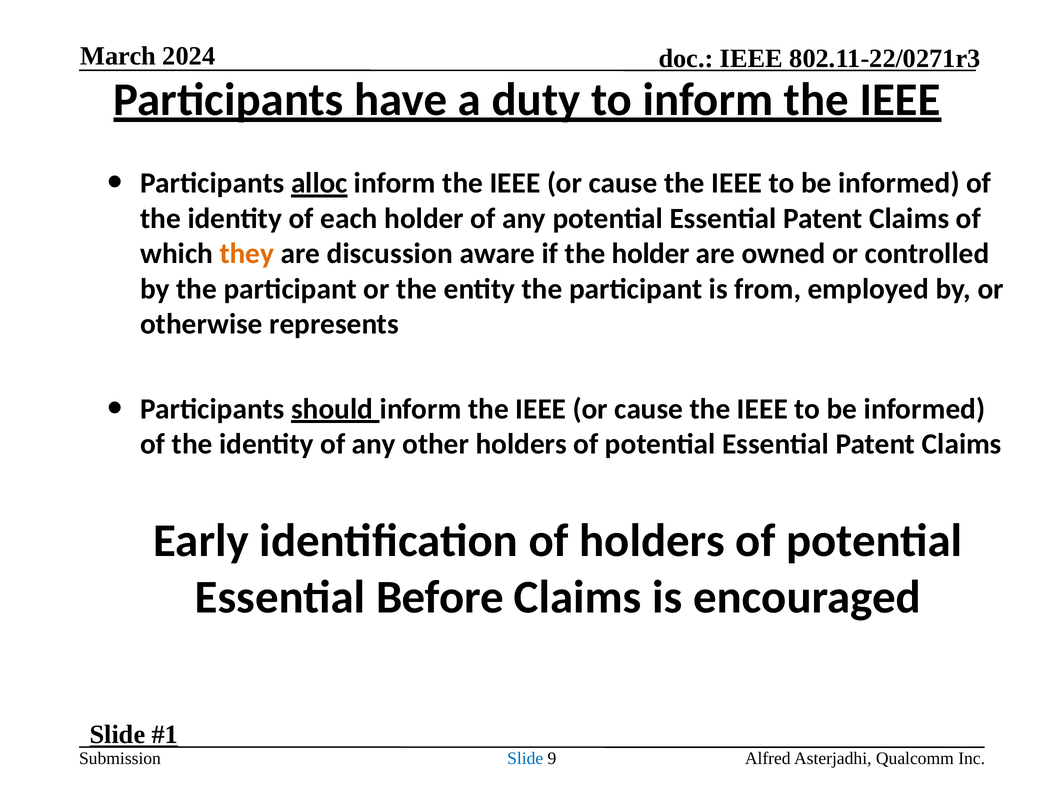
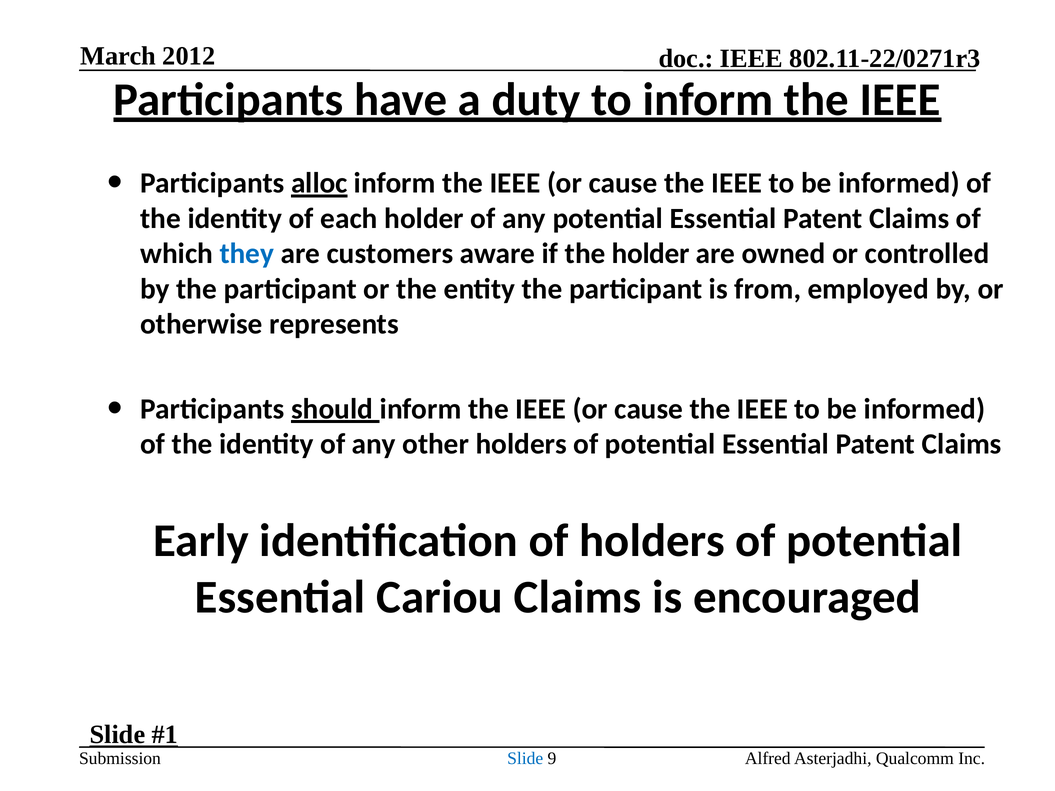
2024: 2024 -> 2012
they colour: orange -> blue
discussion: discussion -> customers
Before: Before -> Cariou
